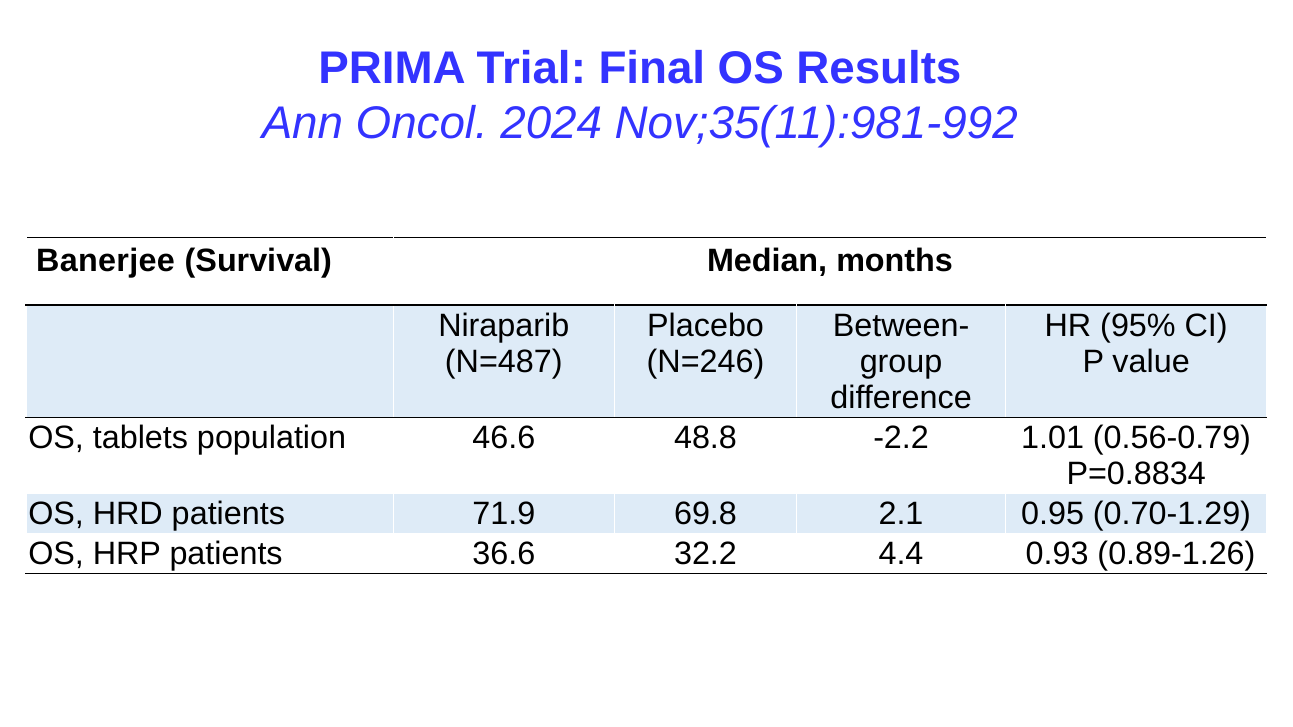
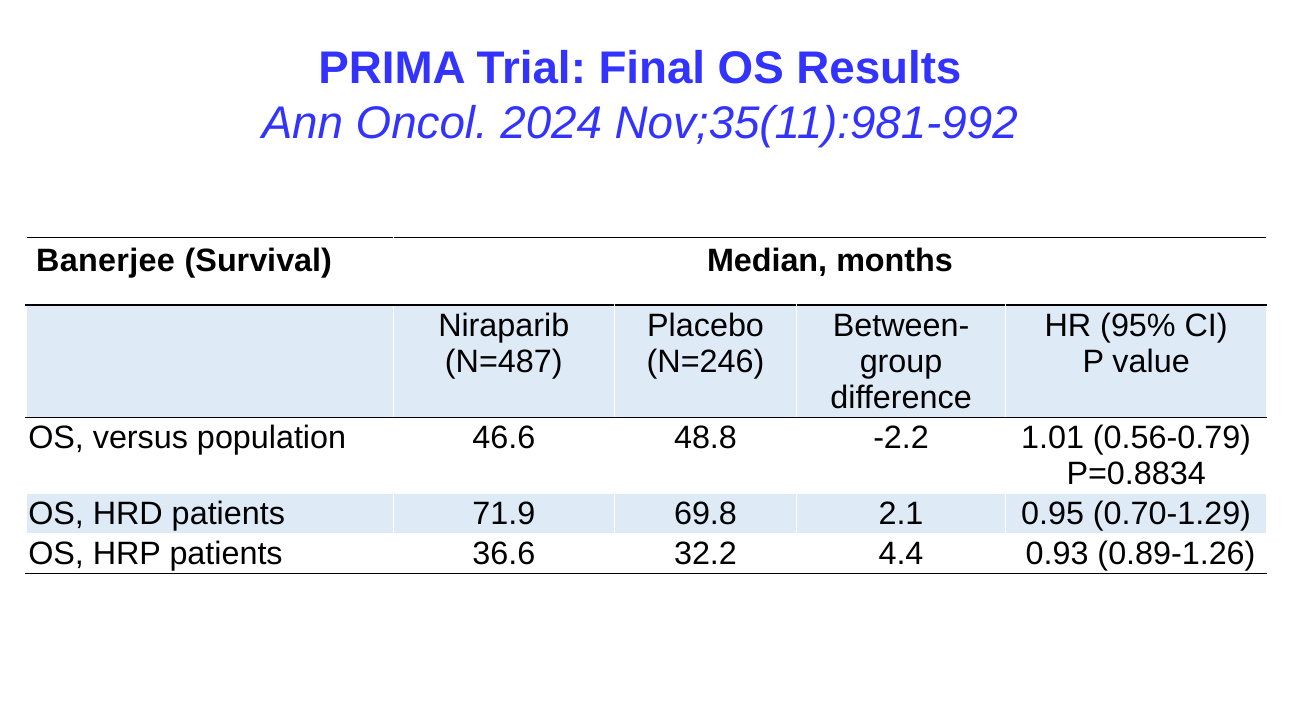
tablets: tablets -> versus
